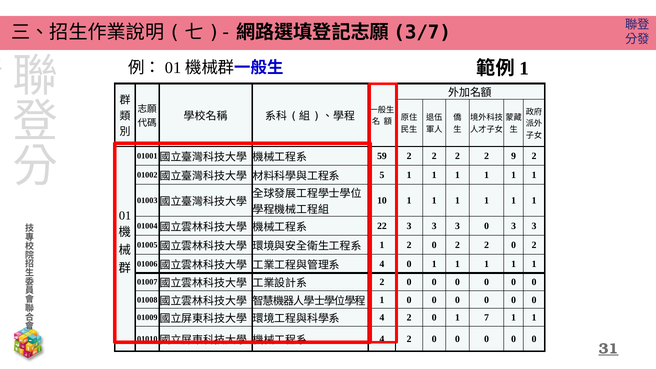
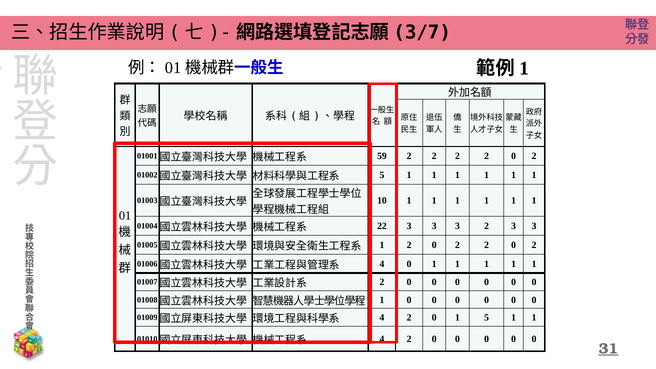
2 2 2 9: 9 -> 0
3 0: 0 -> 2
1 7: 7 -> 5
